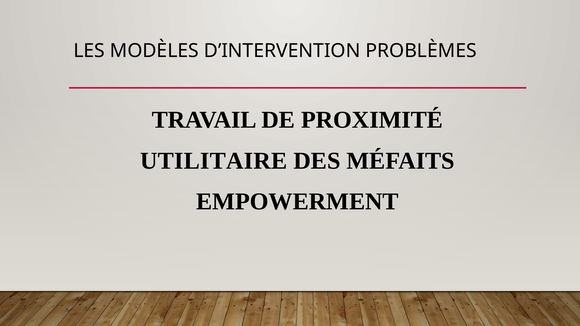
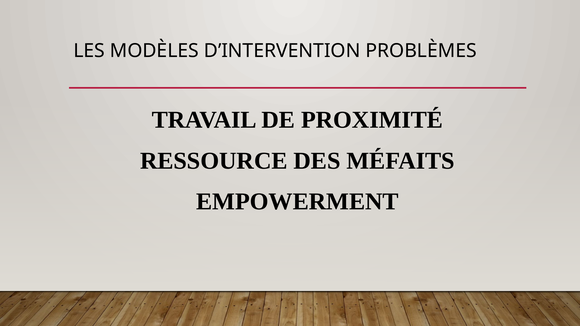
UTILITAIRE: UTILITAIRE -> RESSOURCE
